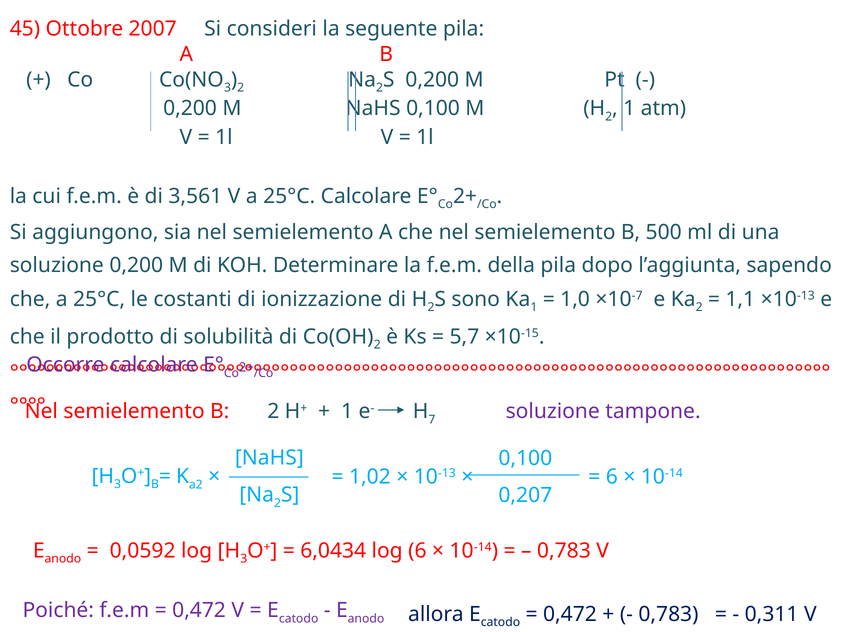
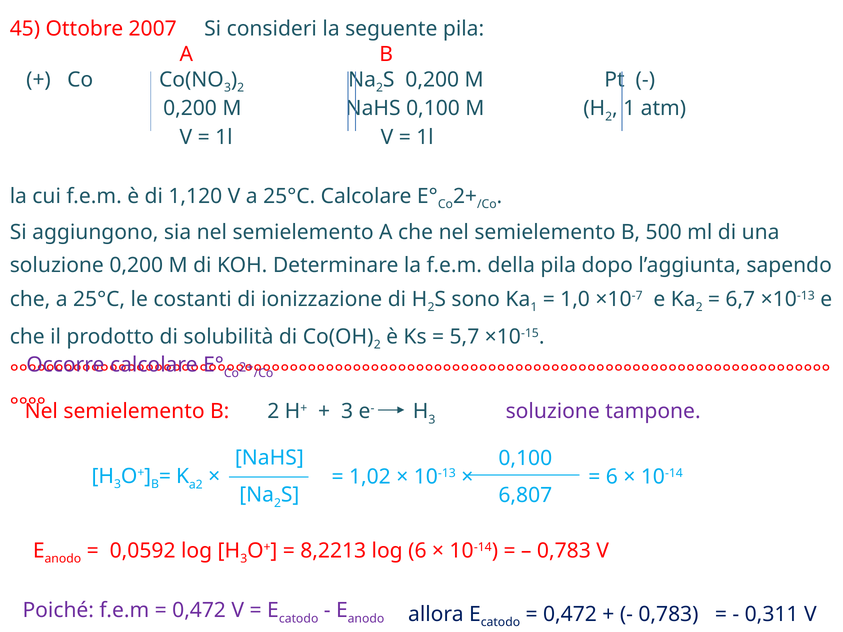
3,561: 3,561 -> 1,120
1,1: 1,1 -> 6,7
1 at (347, 412): 1 -> 3
7 at (432, 420): 7 -> 3
0,207: 0,207 -> 6,807
6,0434: 6,0434 -> 8,2213
